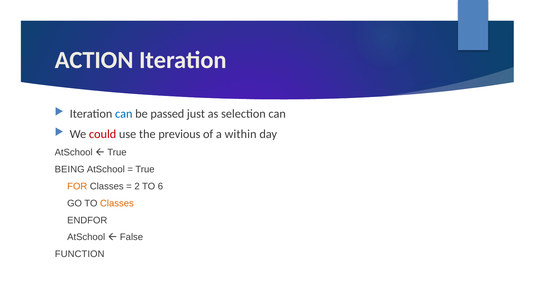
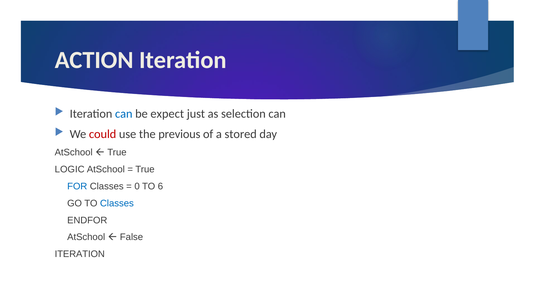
passed: passed -> expect
within: within -> stored
BEING: BEING -> LOGIC
FOR colour: orange -> blue
2: 2 -> 0
Classes at (117, 203) colour: orange -> blue
FUNCTION at (80, 254): FUNCTION -> ITERATION
